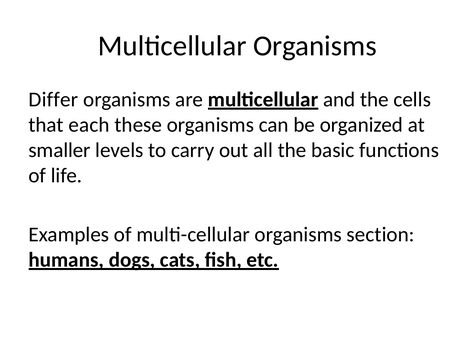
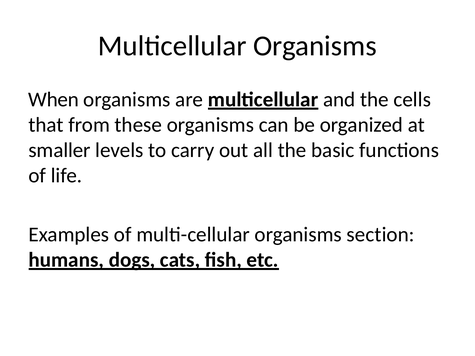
Differ: Differ -> When
each: each -> from
